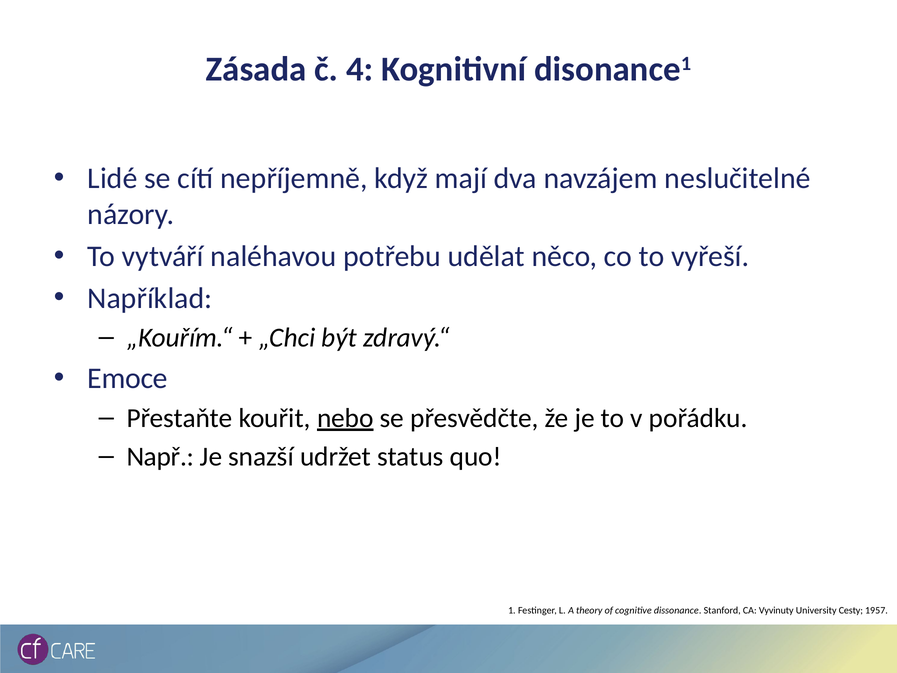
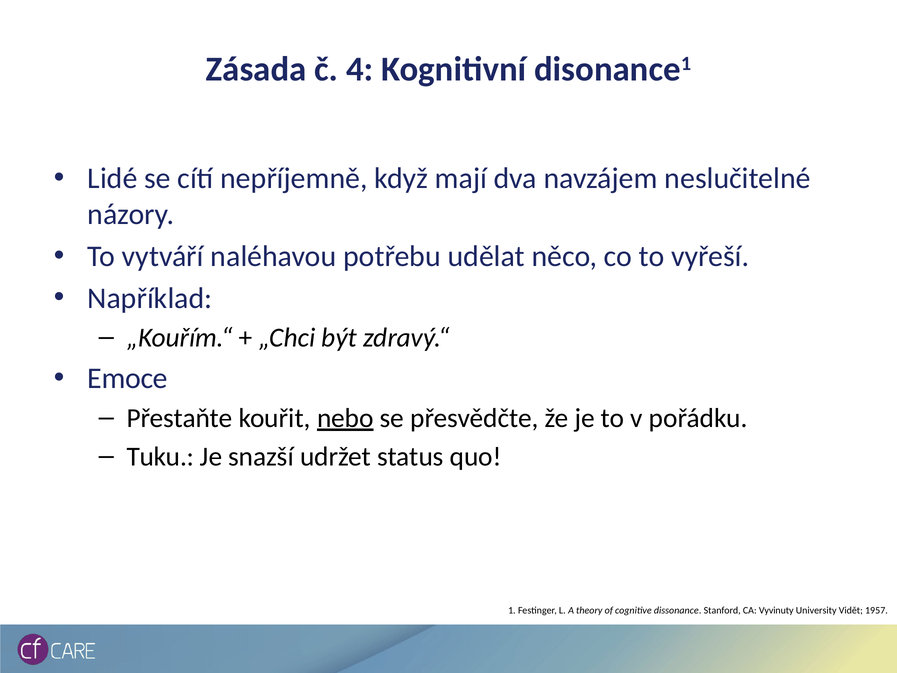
Např: Např -> Tuku
Cesty: Cesty -> Vidět
